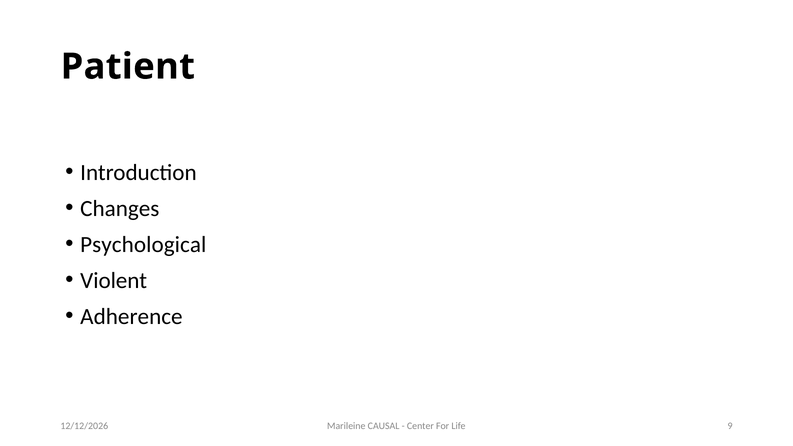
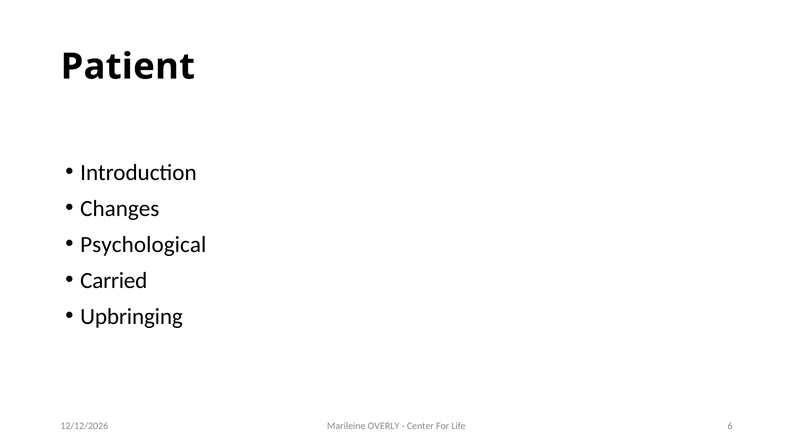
Violent: Violent -> Carried
Adherence: Adherence -> Upbringing
CAUSAL: CAUSAL -> OVERLY
9: 9 -> 6
